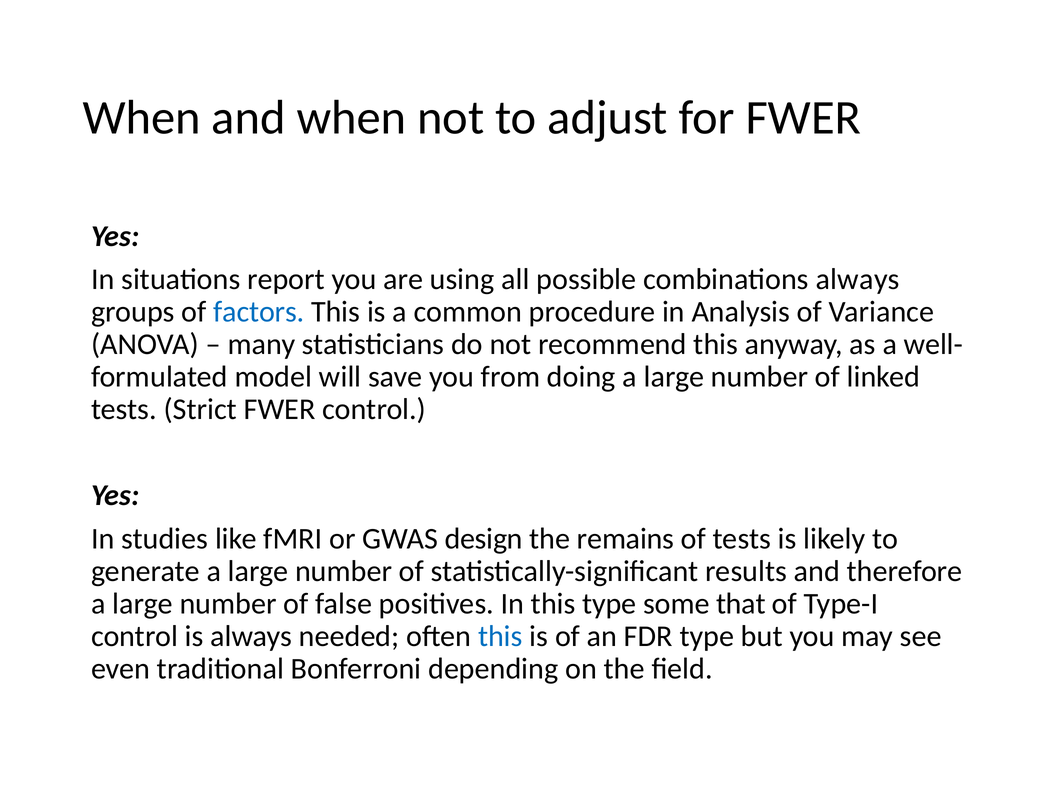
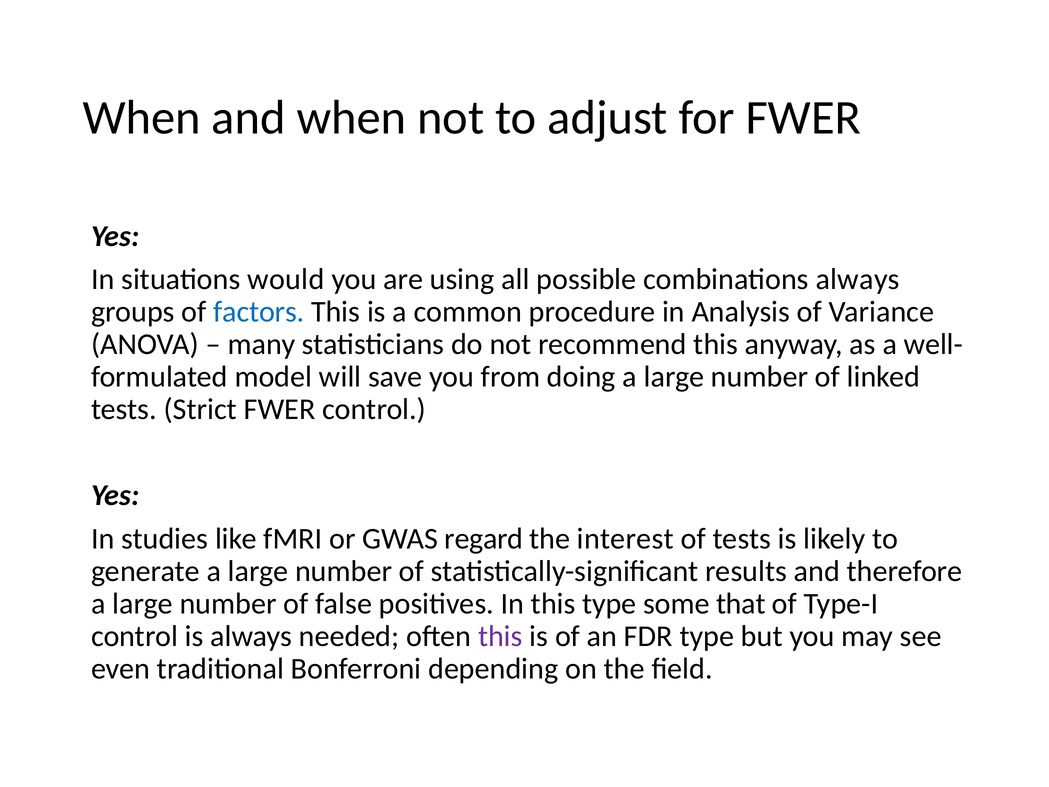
report: report -> would
design: design -> regard
remains: remains -> interest
this at (500, 636) colour: blue -> purple
